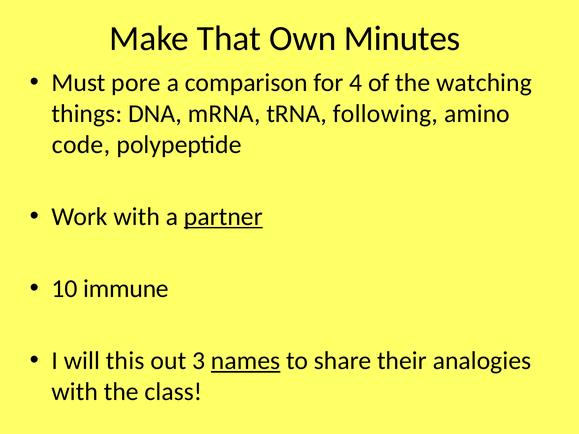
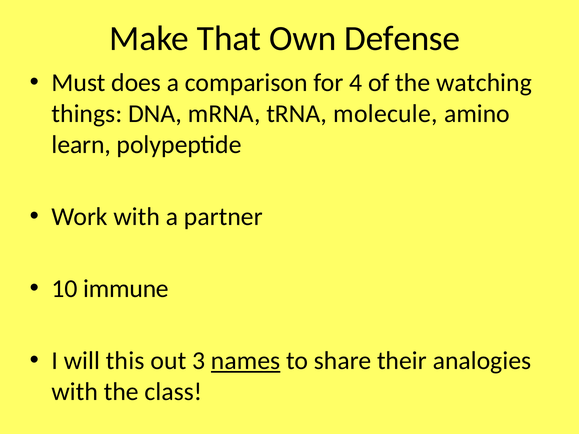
Minutes: Minutes -> Defense
pore: pore -> does
following: following -> molecule
code: code -> learn
partner underline: present -> none
